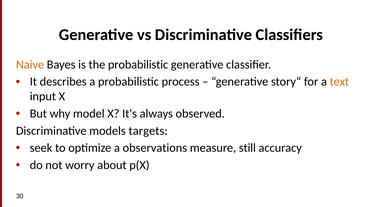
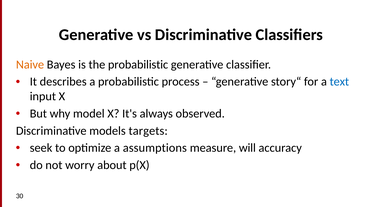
text colour: orange -> blue
observations: observations -> assumptions
still: still -> will
